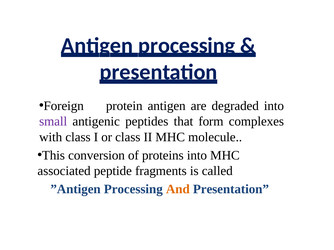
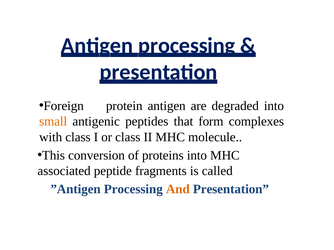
small colour: purple -> orange
